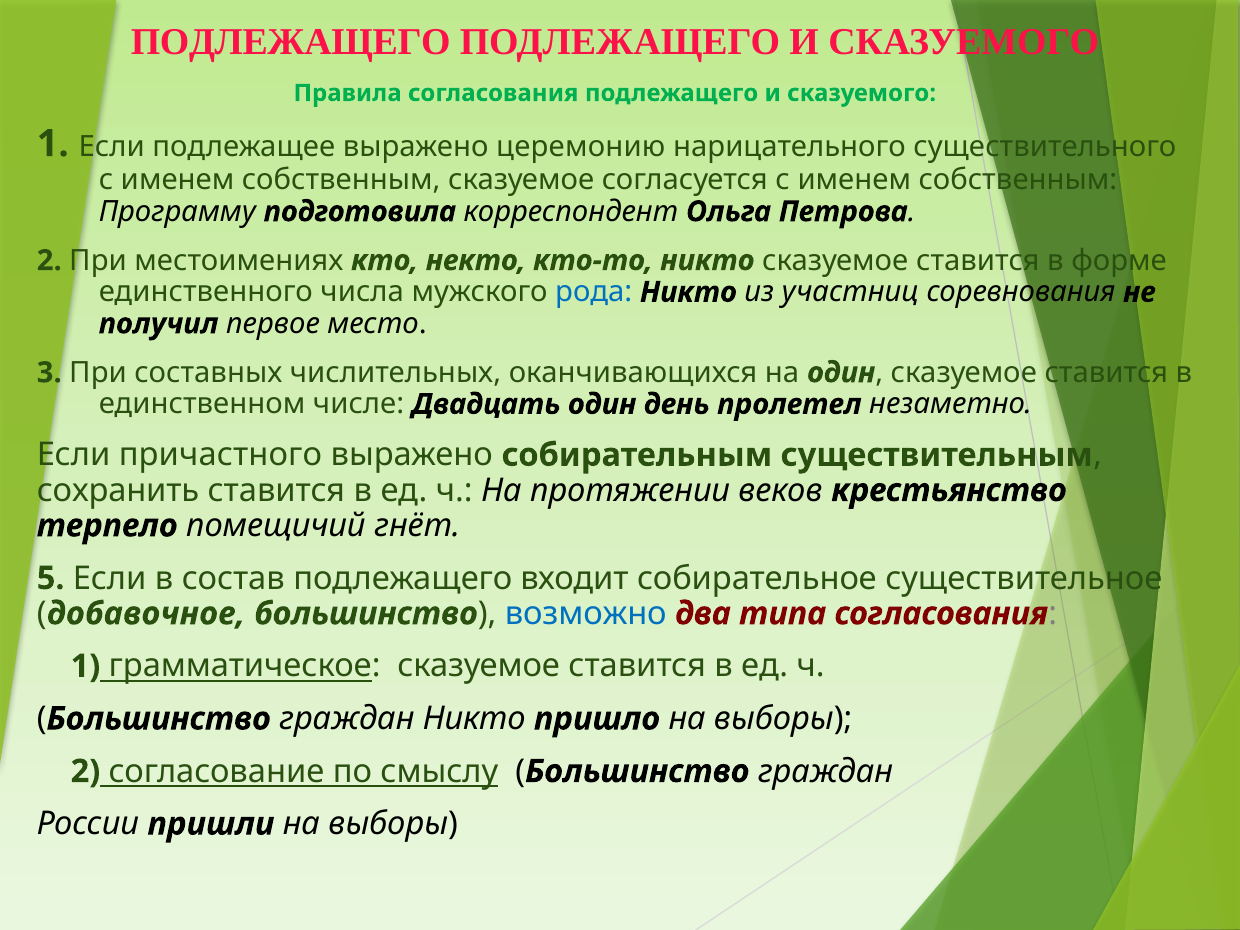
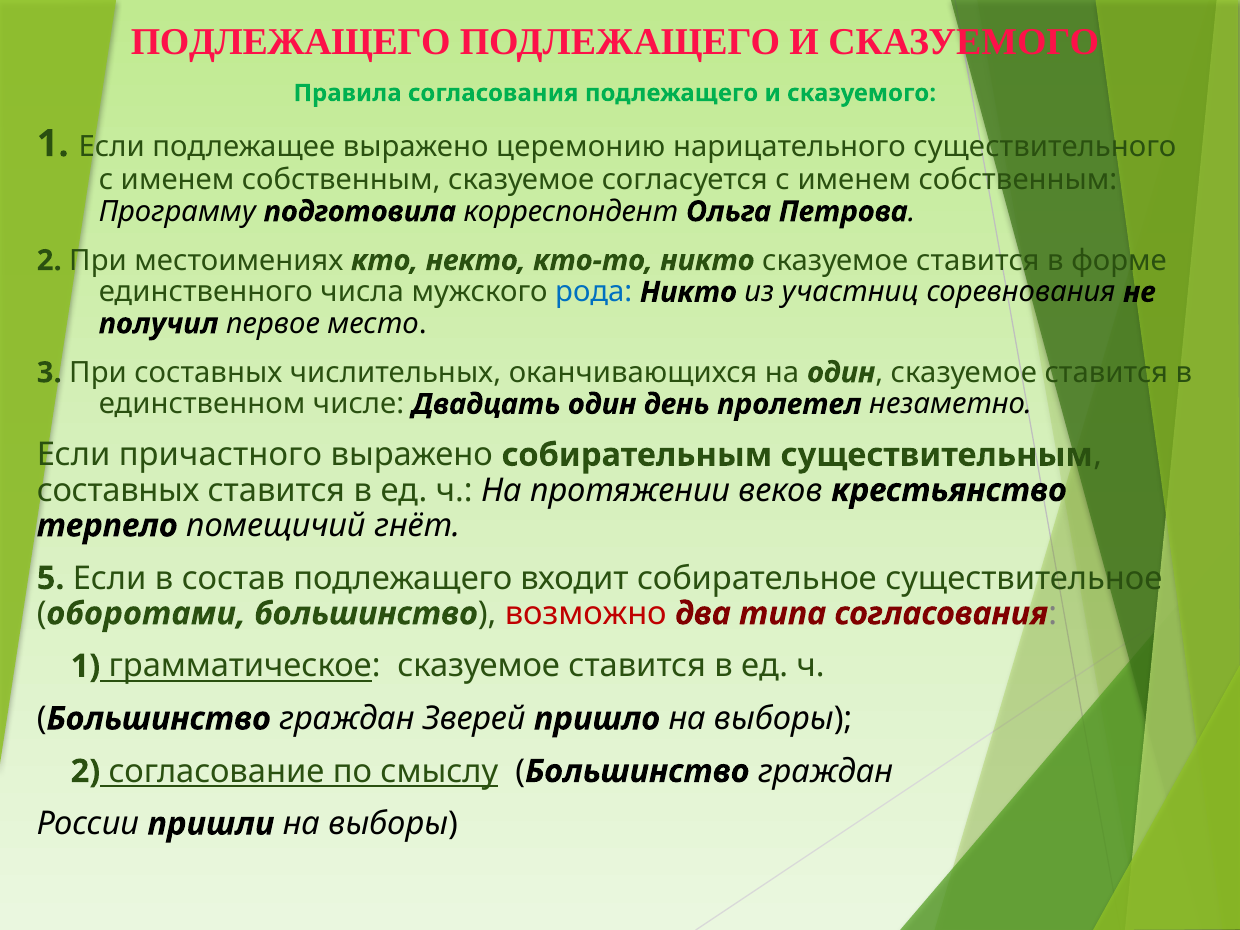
сохранить at (118, 490): сохранить -> составных
добавочное: добавочное -> оборотами
возможно colour: blue -> red
граждан Никто: Никто -> Зверей
